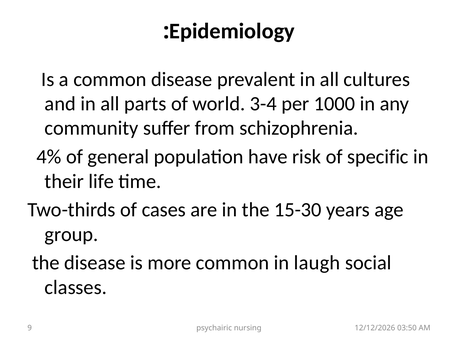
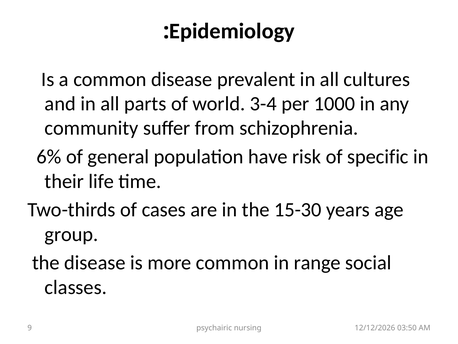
4%: 4% -> 6%
laugh: laugh -> range
